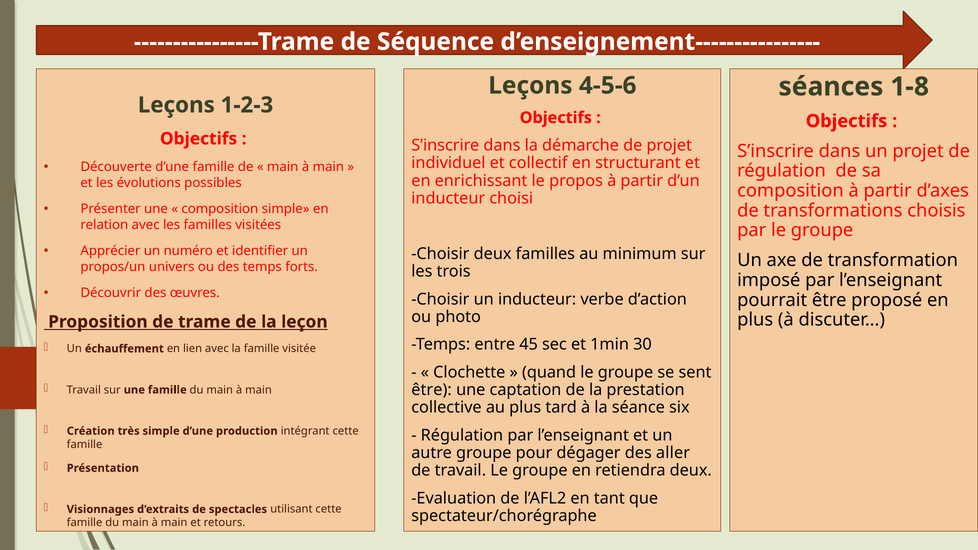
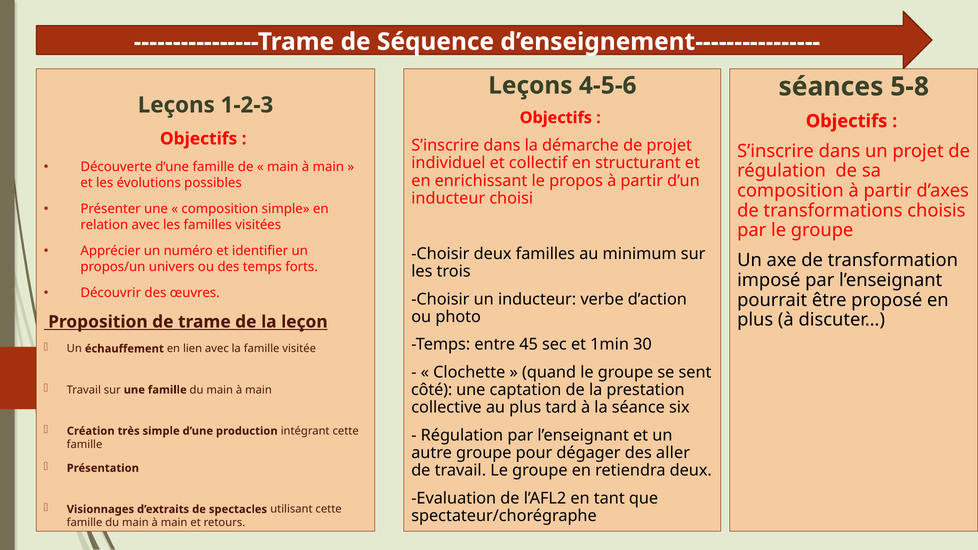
1-8: 1-8 -> 5-8
être at (432, 390): être -> côté
